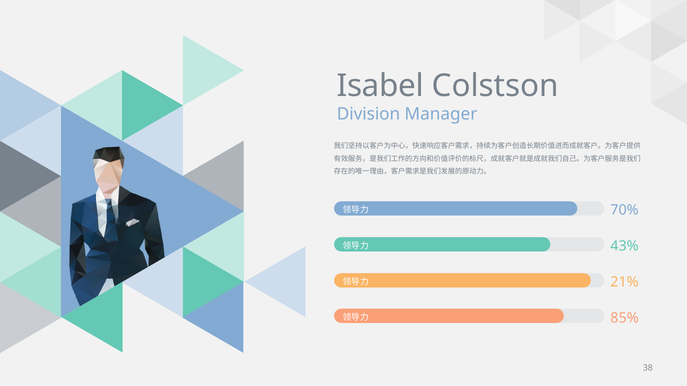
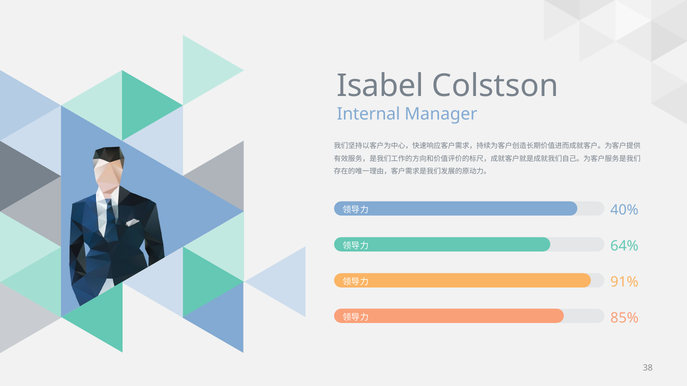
Division: Division -> Internal
70%: 70% -> 40%
43%: 43% -> 64%
21%: 21% -> 91%
